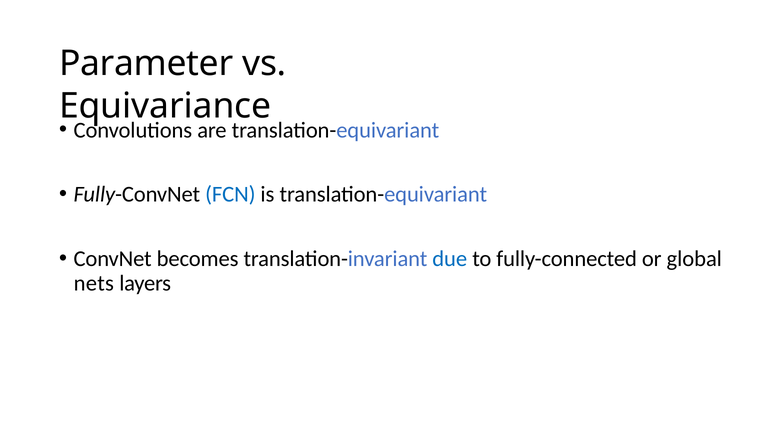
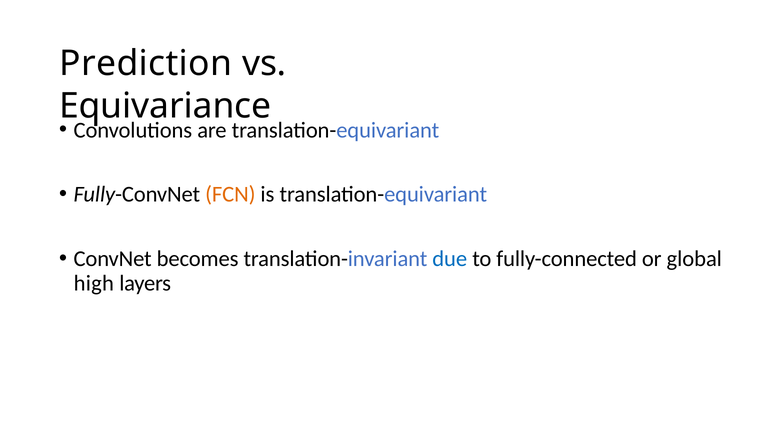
Parameter: Parameter -> Prediction
FCN colour: blue -> orange
nets: nets -> high
